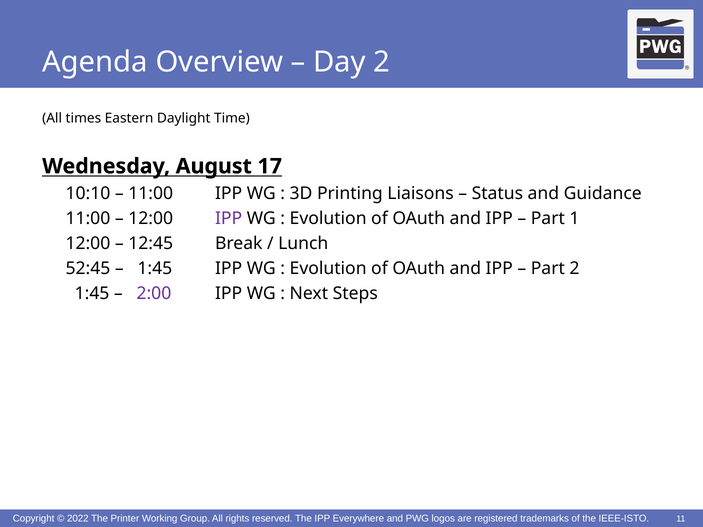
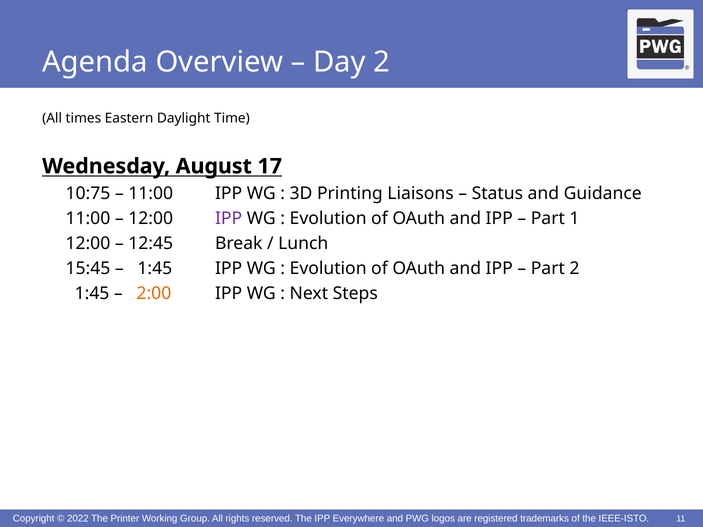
10:10: 10:10 -> 10:75
52:45: 52:45 -> 15:45
2:00 colour: purple -> orange
